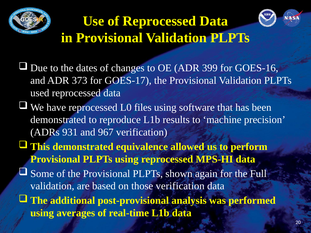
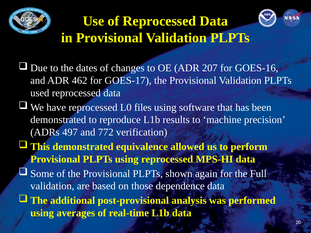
399: 399 -> 207
373: 373 -> 462
931: 931 -> 497
967: 967 -> 772
those verification: verification -> dependence
